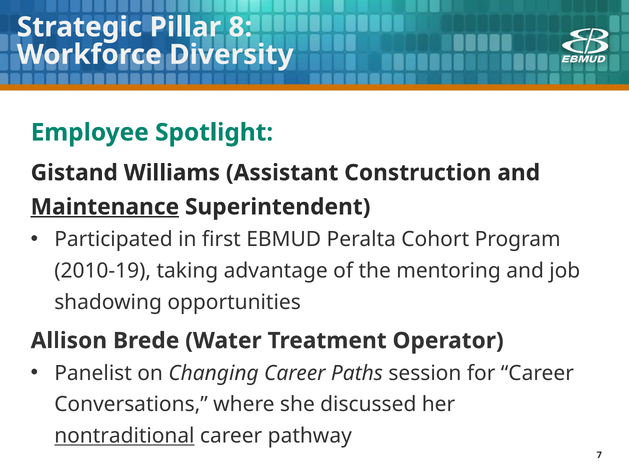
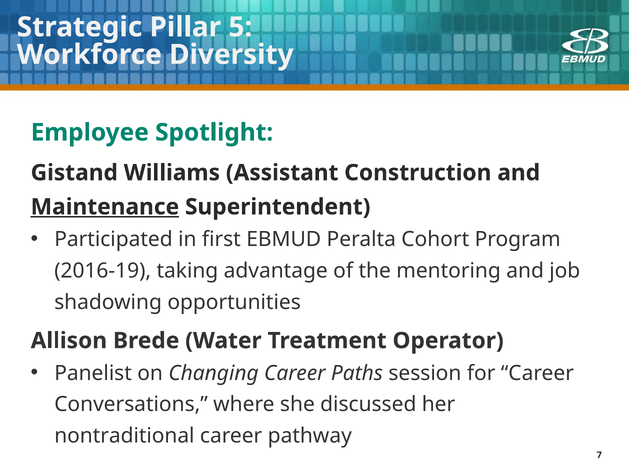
8: 8 -> 5
2010-19: 2010-19 -> 2016-19
nontraditional underline: present -> none
